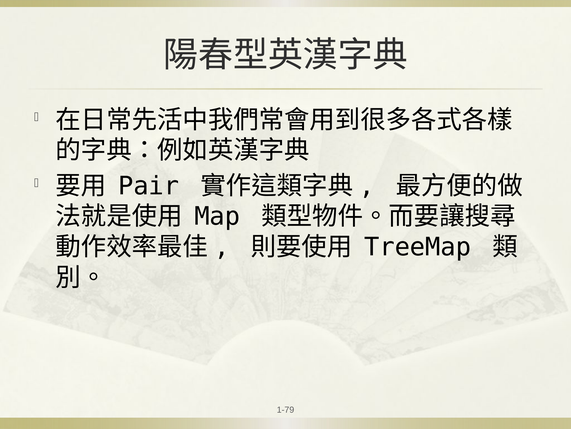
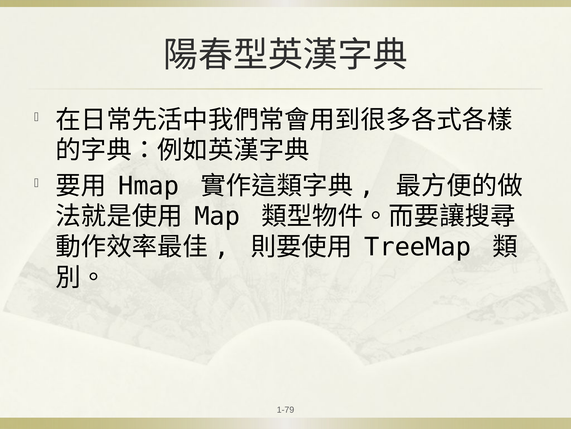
Pair: Pair -> Hmap
